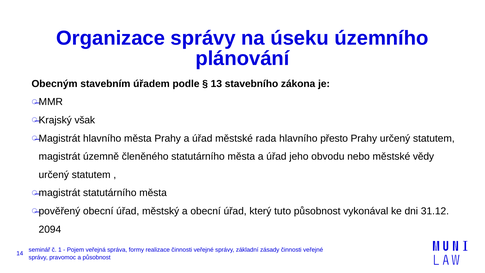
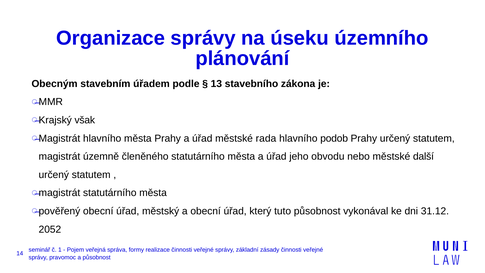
přesto: přesto -> podob
vědy: vědy -> další
2094: 2094 -> 2052
